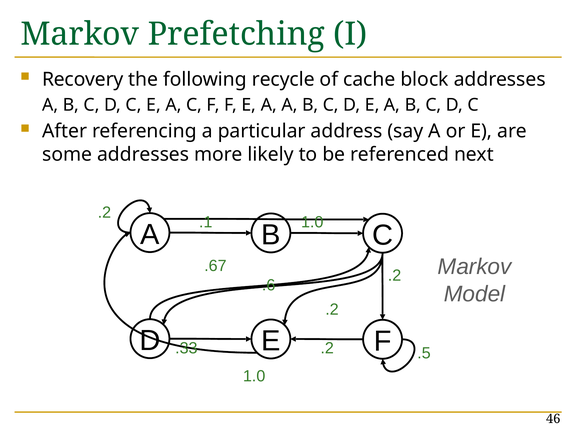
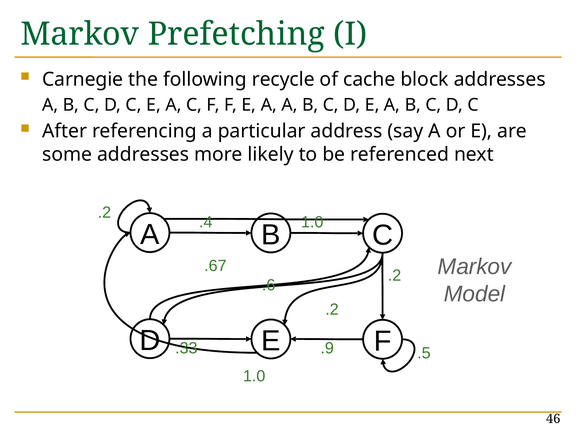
Recovery: Recovery -> Carnegie
.1: .1 -> .4
.33 .2: .2 -> .9
